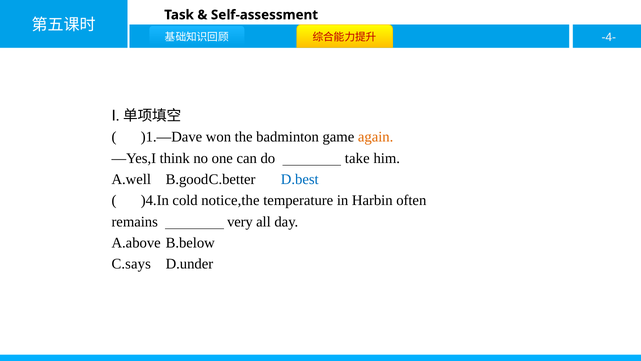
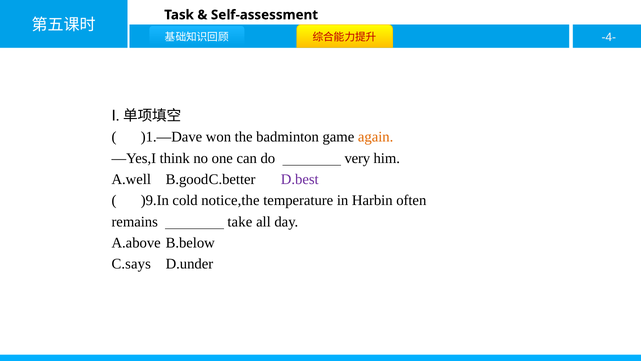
take: take -> very
D.best colour: blue -> purple
)4.In: )4.In -> )9.In
very: very -> take
